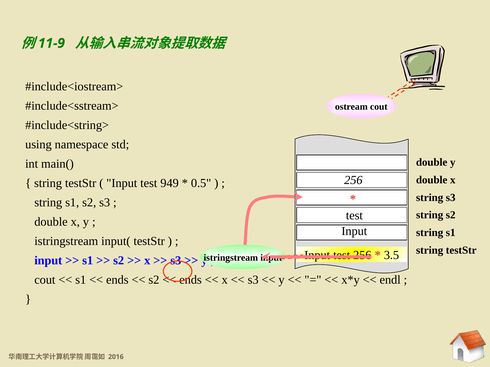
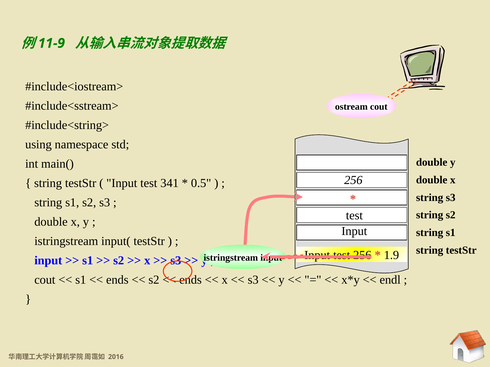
949: 949 -> 341
3.5: 3.5 -> 1.9
